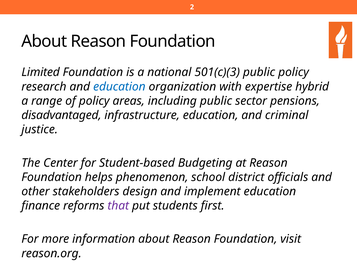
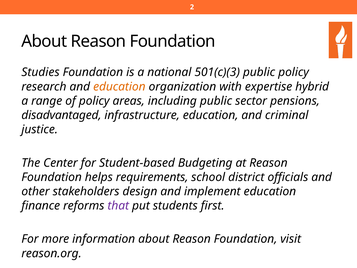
Limited: Limited -> Studies
education at (119, 87) colour: blue -> orange
phenomenon: phenomenon -> requirements
